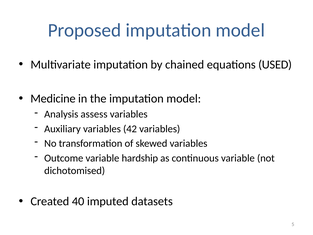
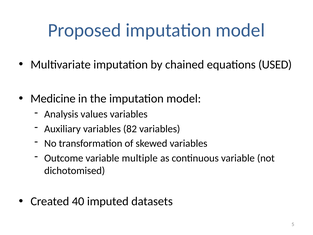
assess: assess -> values
42: 42 -> 82
hardship: hardship -> multiple
